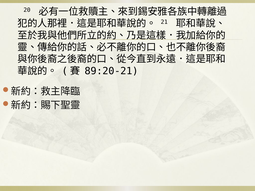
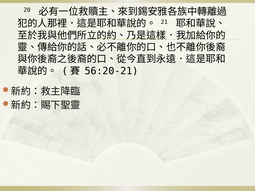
89:20-21: 89:20-21 -> 56:20-21
